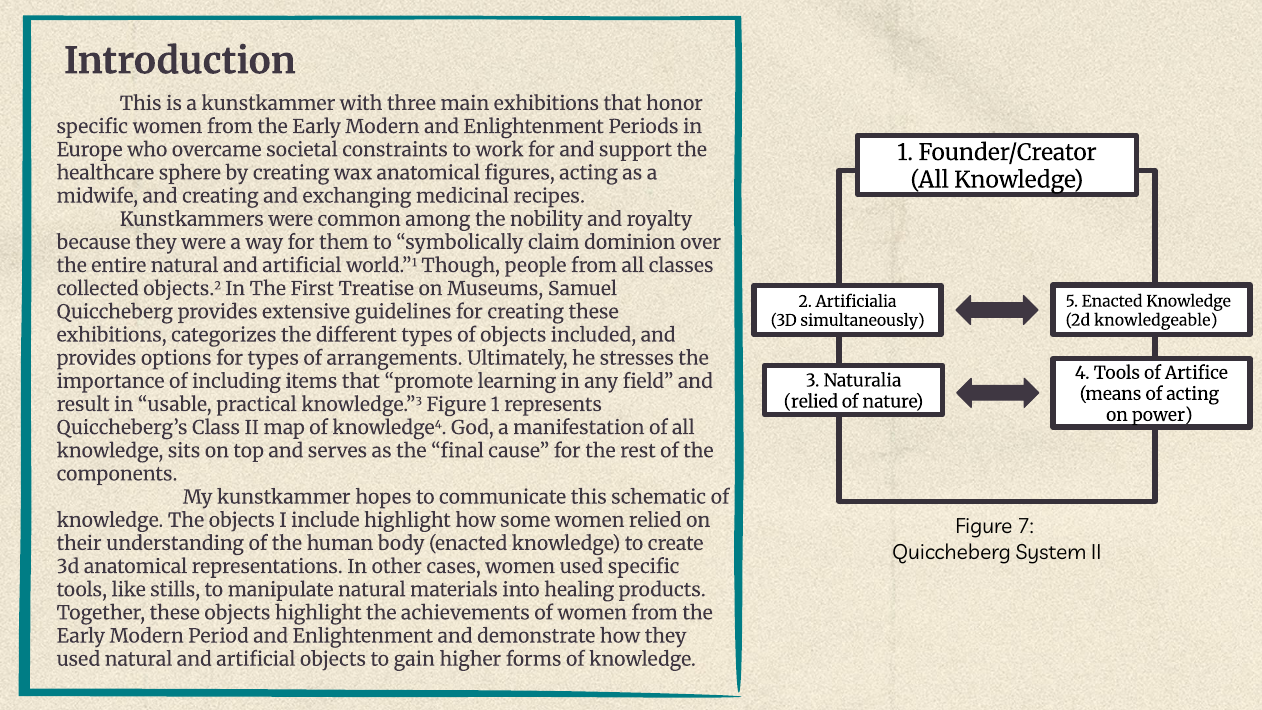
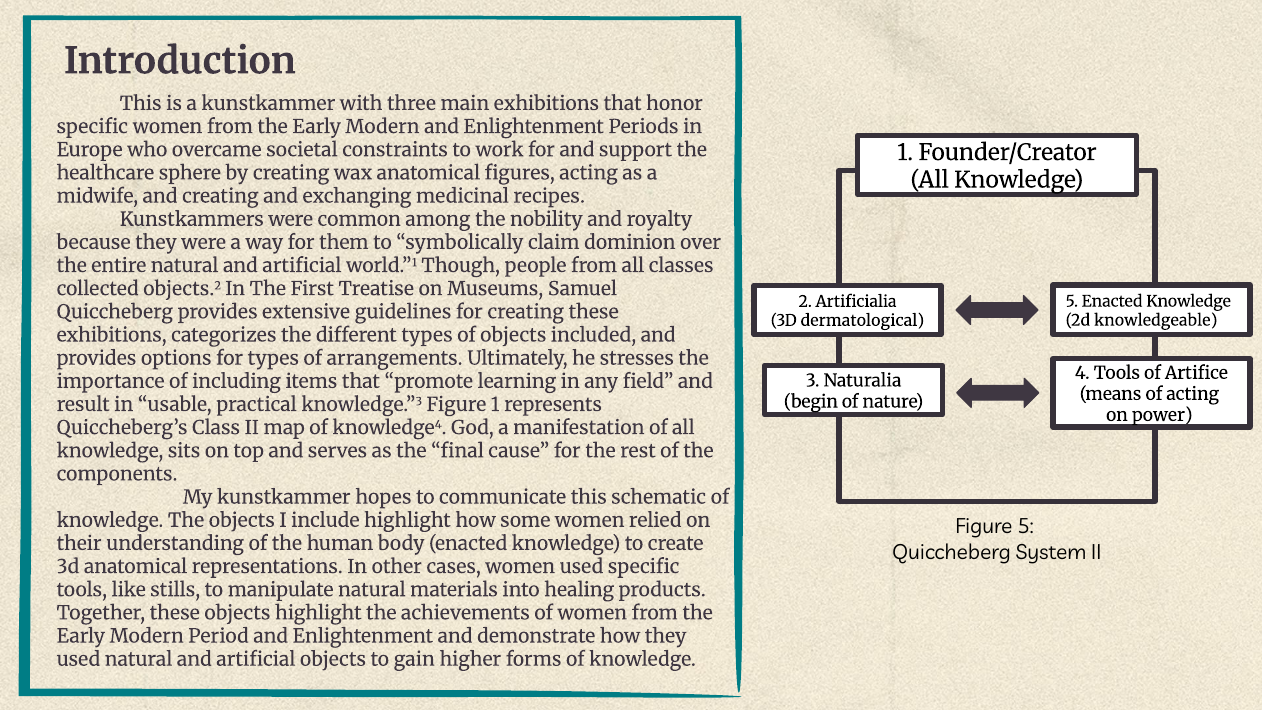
simultaneously: simultaneously -> dermatological
relied at (811, 402): relied -> begin
Figure 7: 7 -> 5
